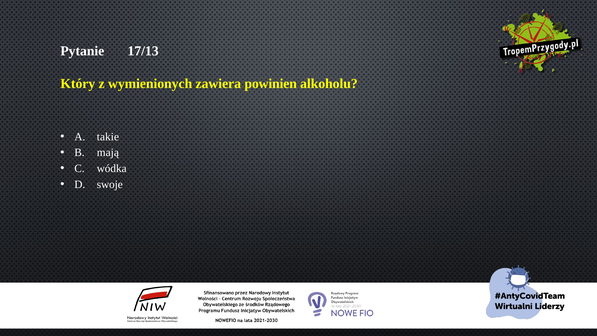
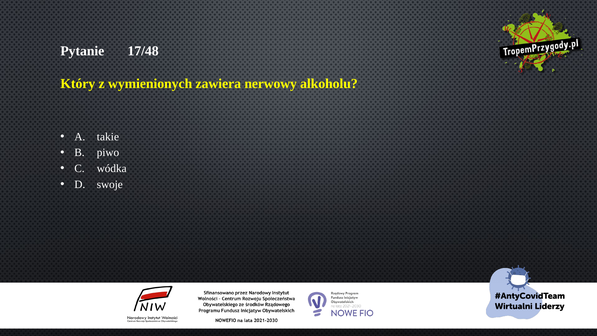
17/13: 17/13 -> 17/48
powinien: powinien -> nerwowy
mają: mają -> piwo
